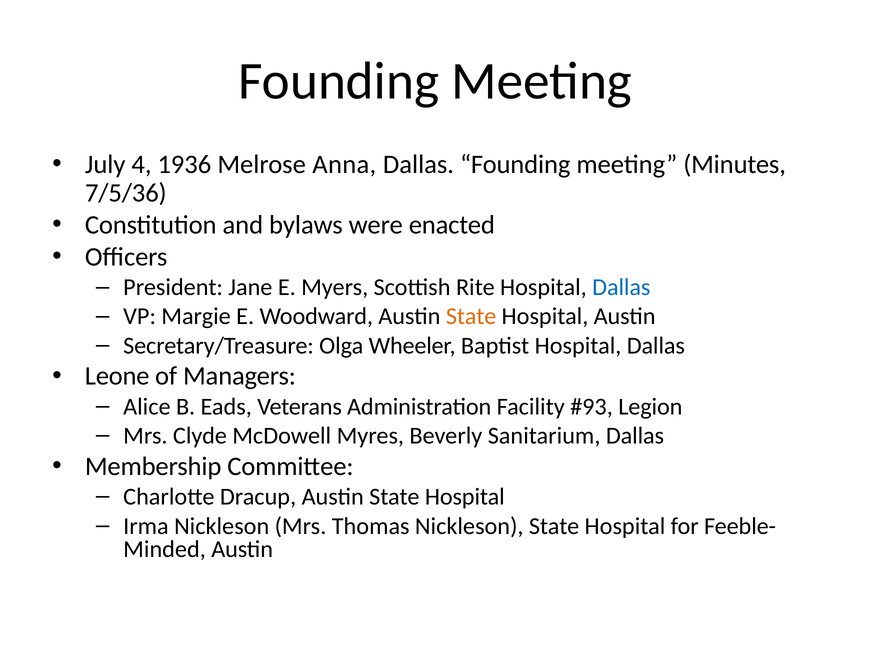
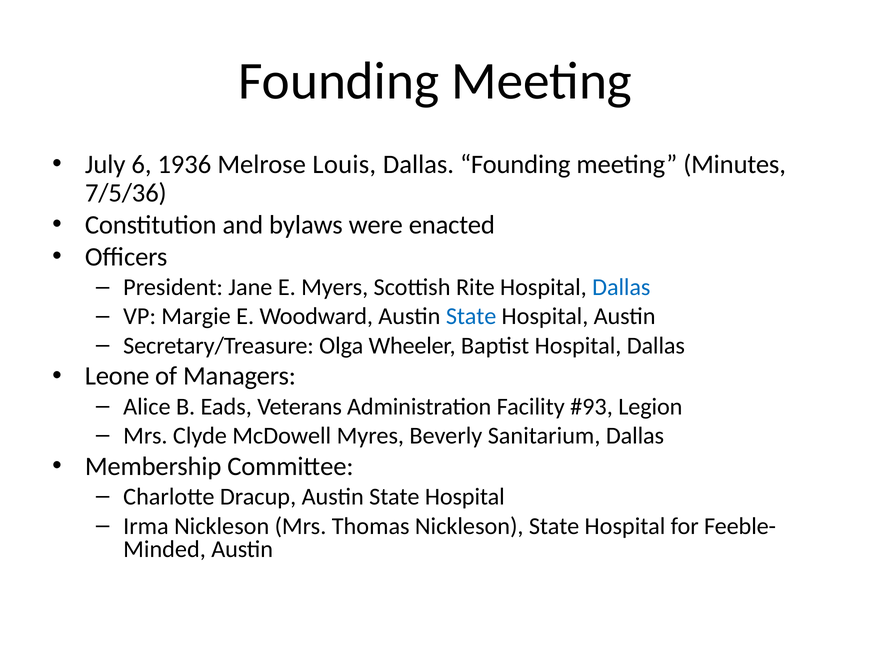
4: 4 -> 6
Anna: Anna -> Louis
State at (471, 316) colour: orange -> blue
